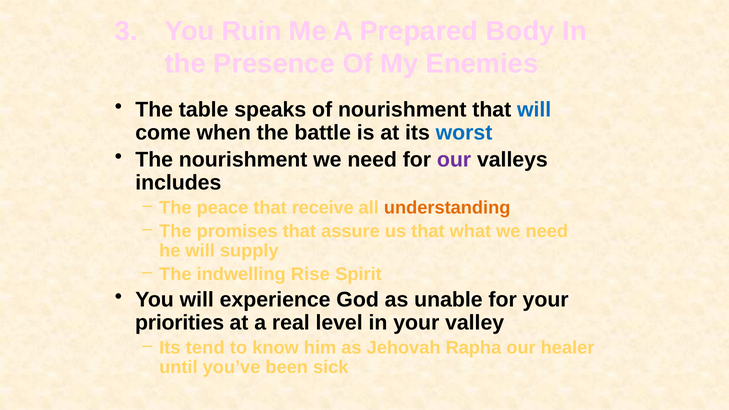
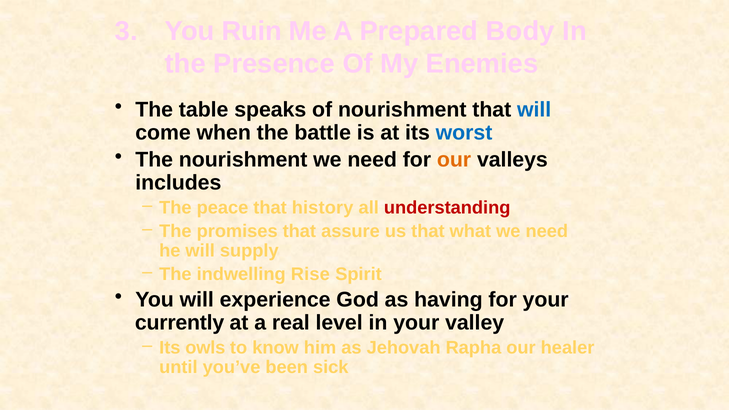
our at (454, 160) colour: purple -> orange
receive: receive -> history
understanding colour: orange -> red
unable: unable -> having
priorities: priorities -> currently
tend: tend -> owls
